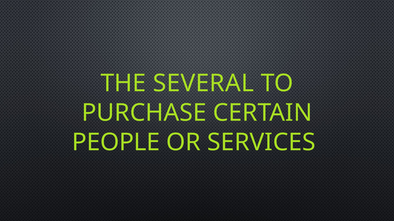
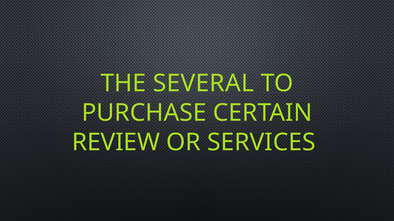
PEOPLE: PEOPLE -> REVIEW
